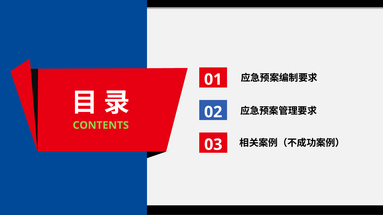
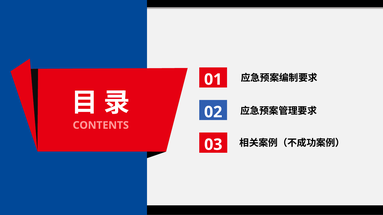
CONTENTS colour: light green -> pink
